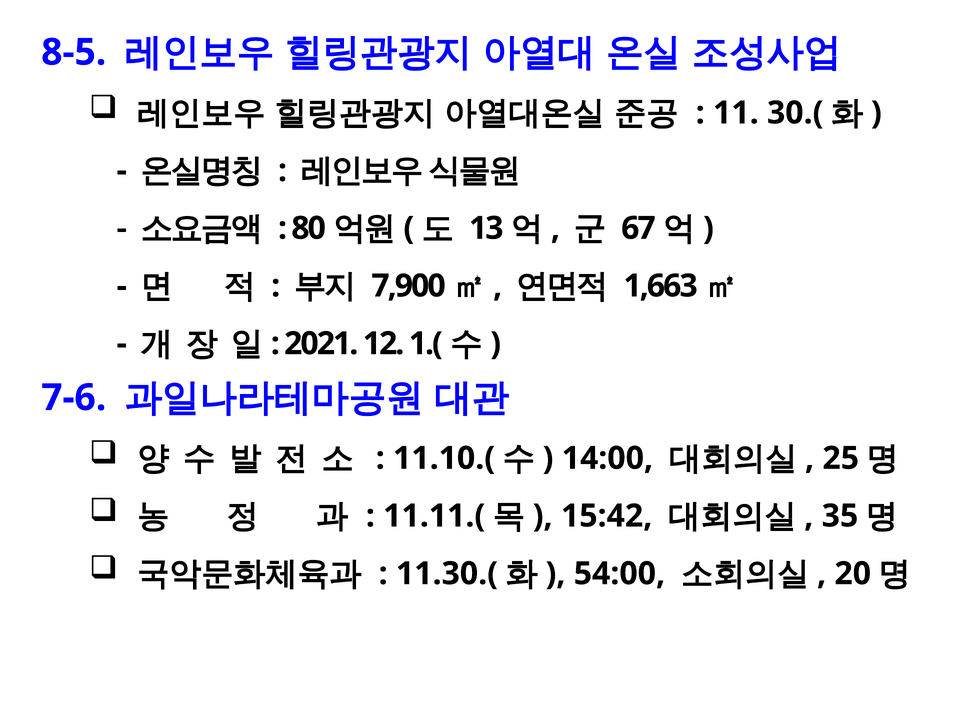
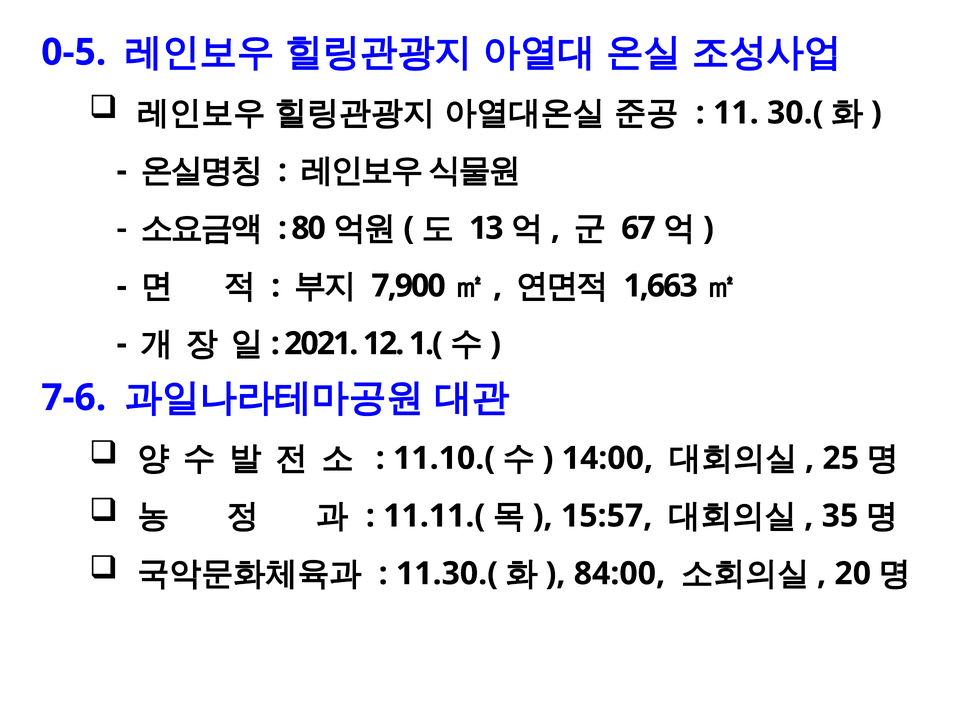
8-5: 8-5 -> 0-5
15:42: 15:42 -> 15:57
54:00: 54:00 -> 84:00
